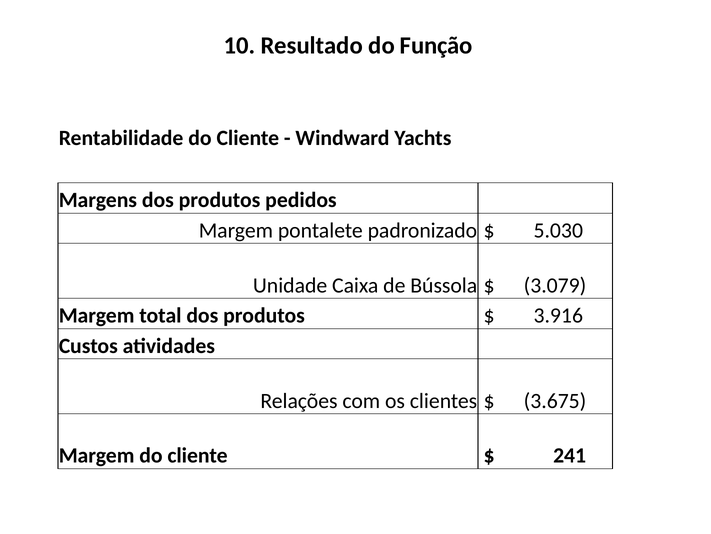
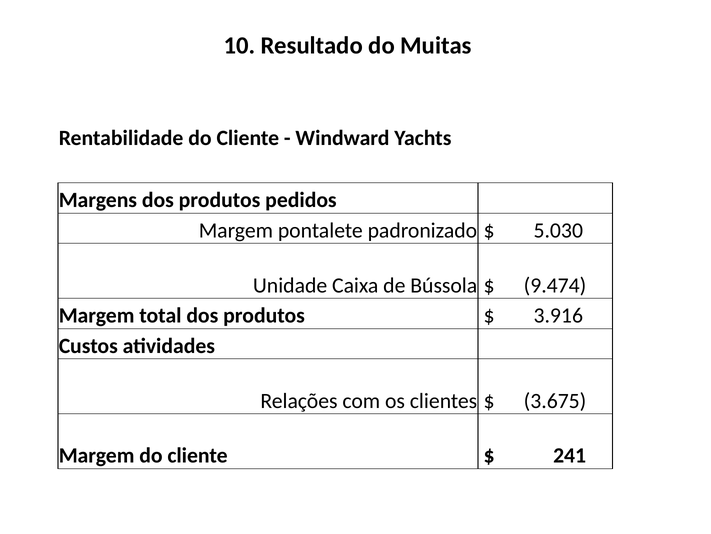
Função: Função -> Muitas
3.079: 3.079 -> 9.474
